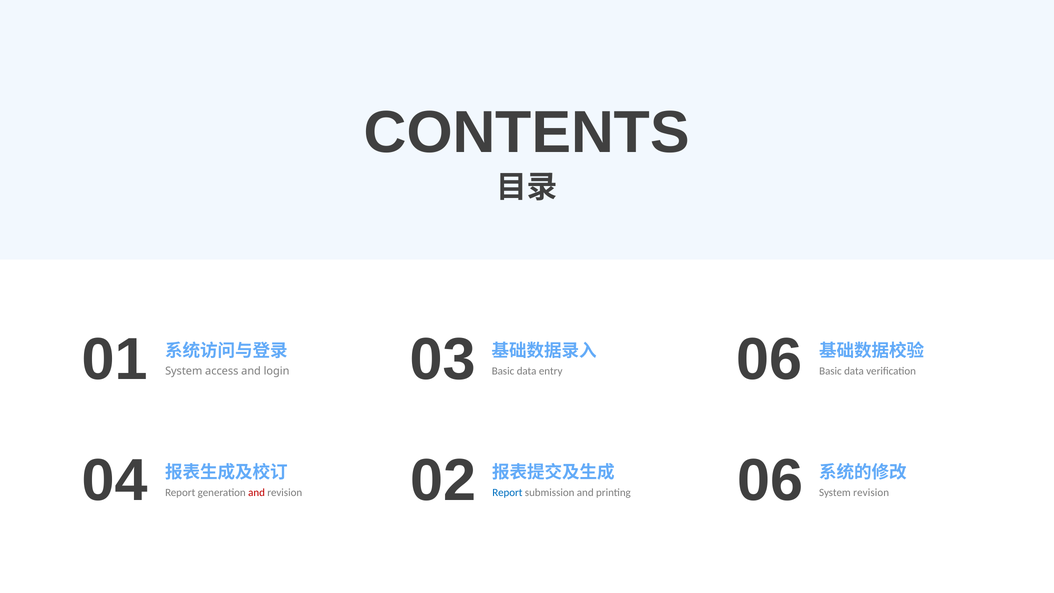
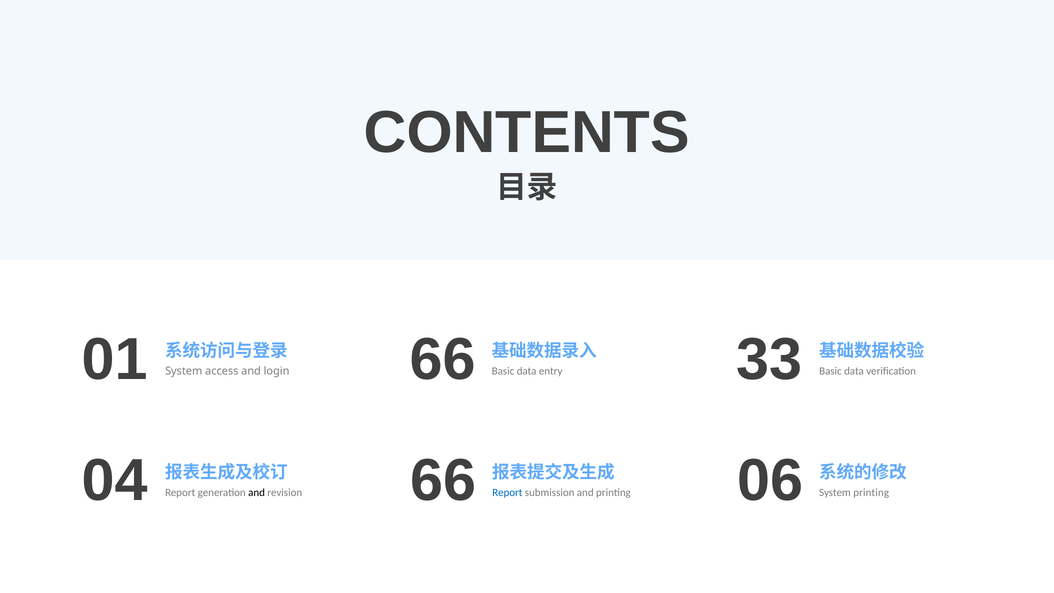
entry 06: 06 -> 33
login 03: 03 -> 66
and at (257, 492) colour: red -> black
revision 02: 02 -> 66
System revision: revision -> printing
